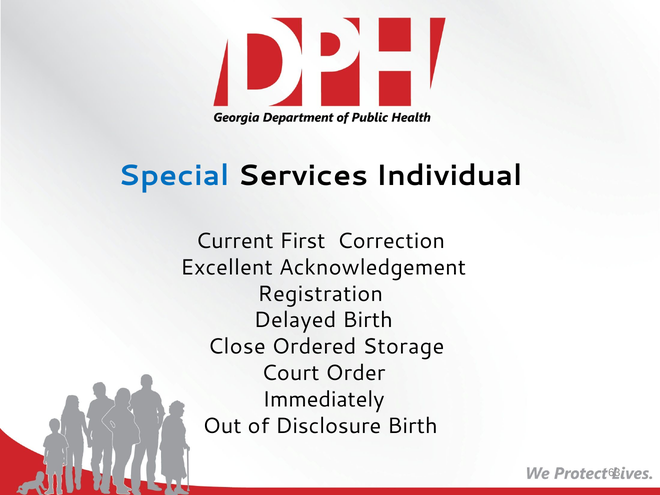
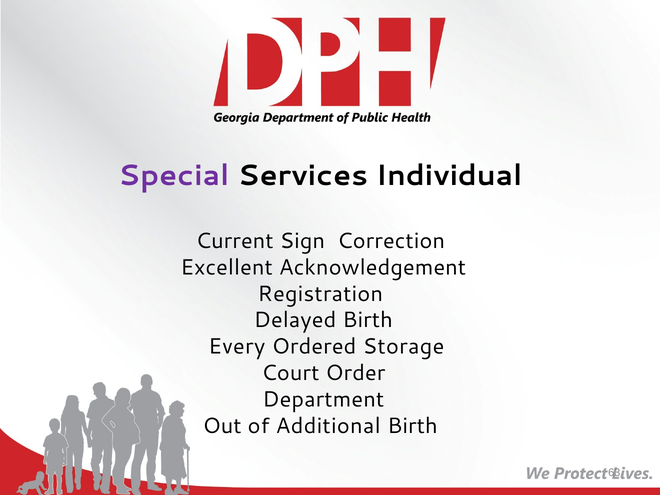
Special colour: blue -> purple
First: First -> Sign
Close: Close -> Every
Immediately: Immediately -> Department
Disclosure: Disclosure -> Additional
